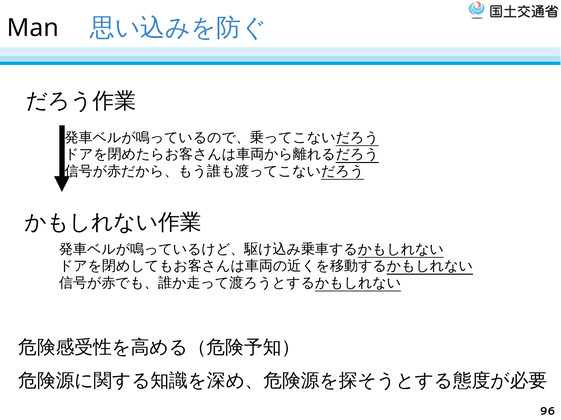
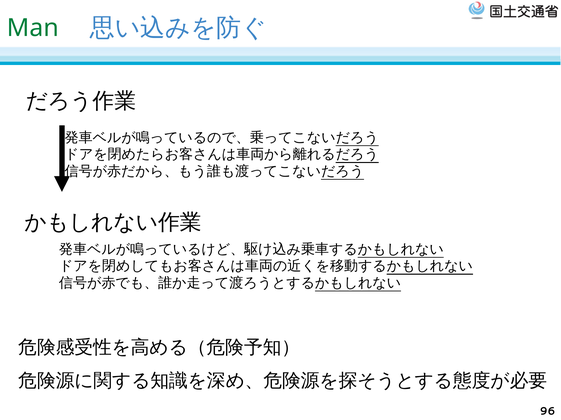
Man colour: black -> green
